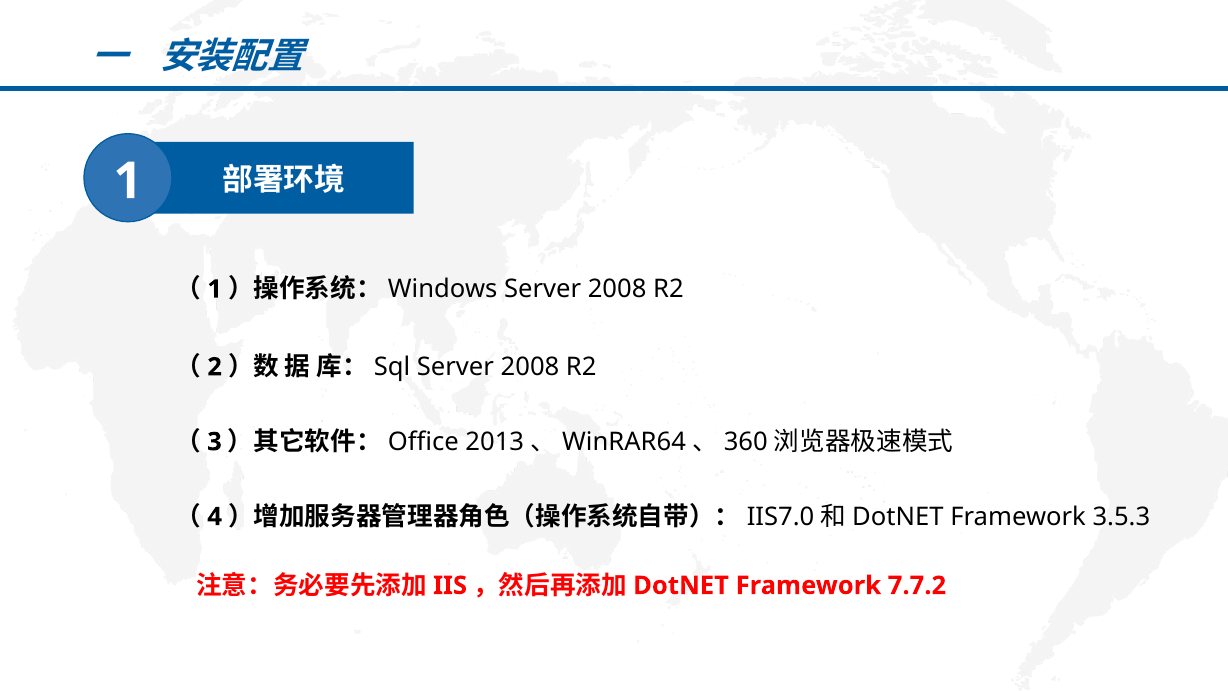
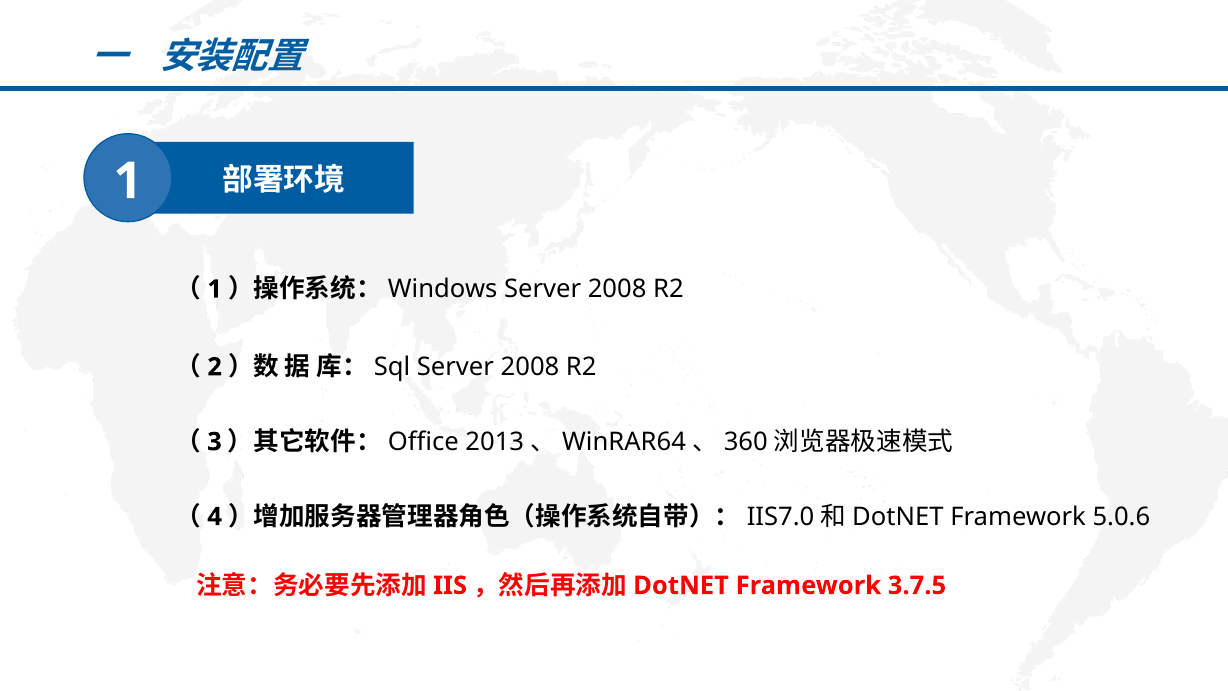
3.5.3: 3.5.3 -> 5.0.6
7.7.2: 7.7.2 -> 3.7.5
